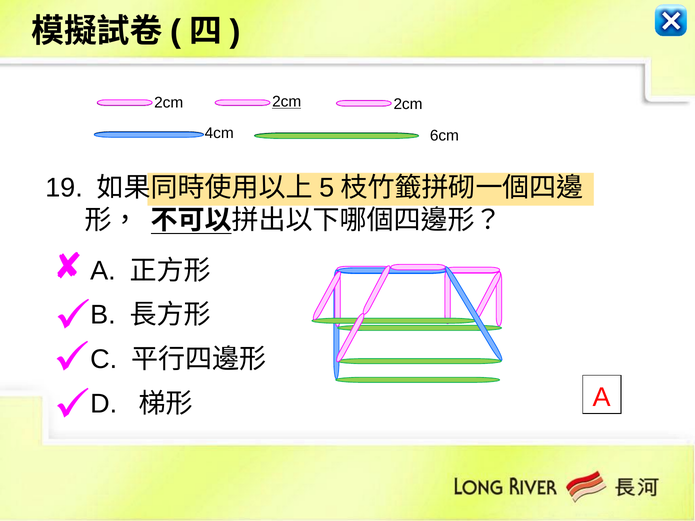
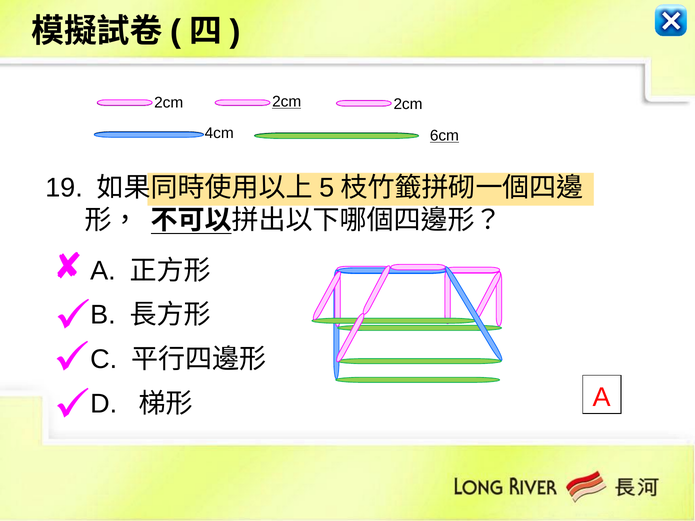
6cm underline: none -> present
